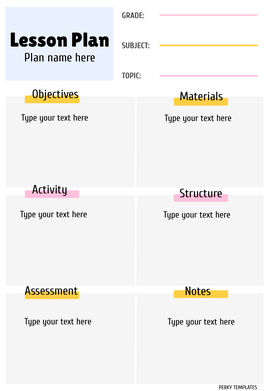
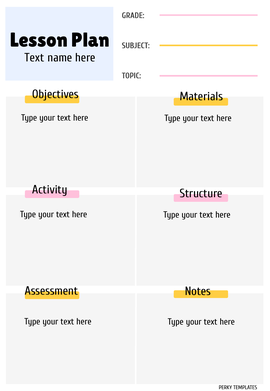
Plan at (34, 57): Plan -> Text
